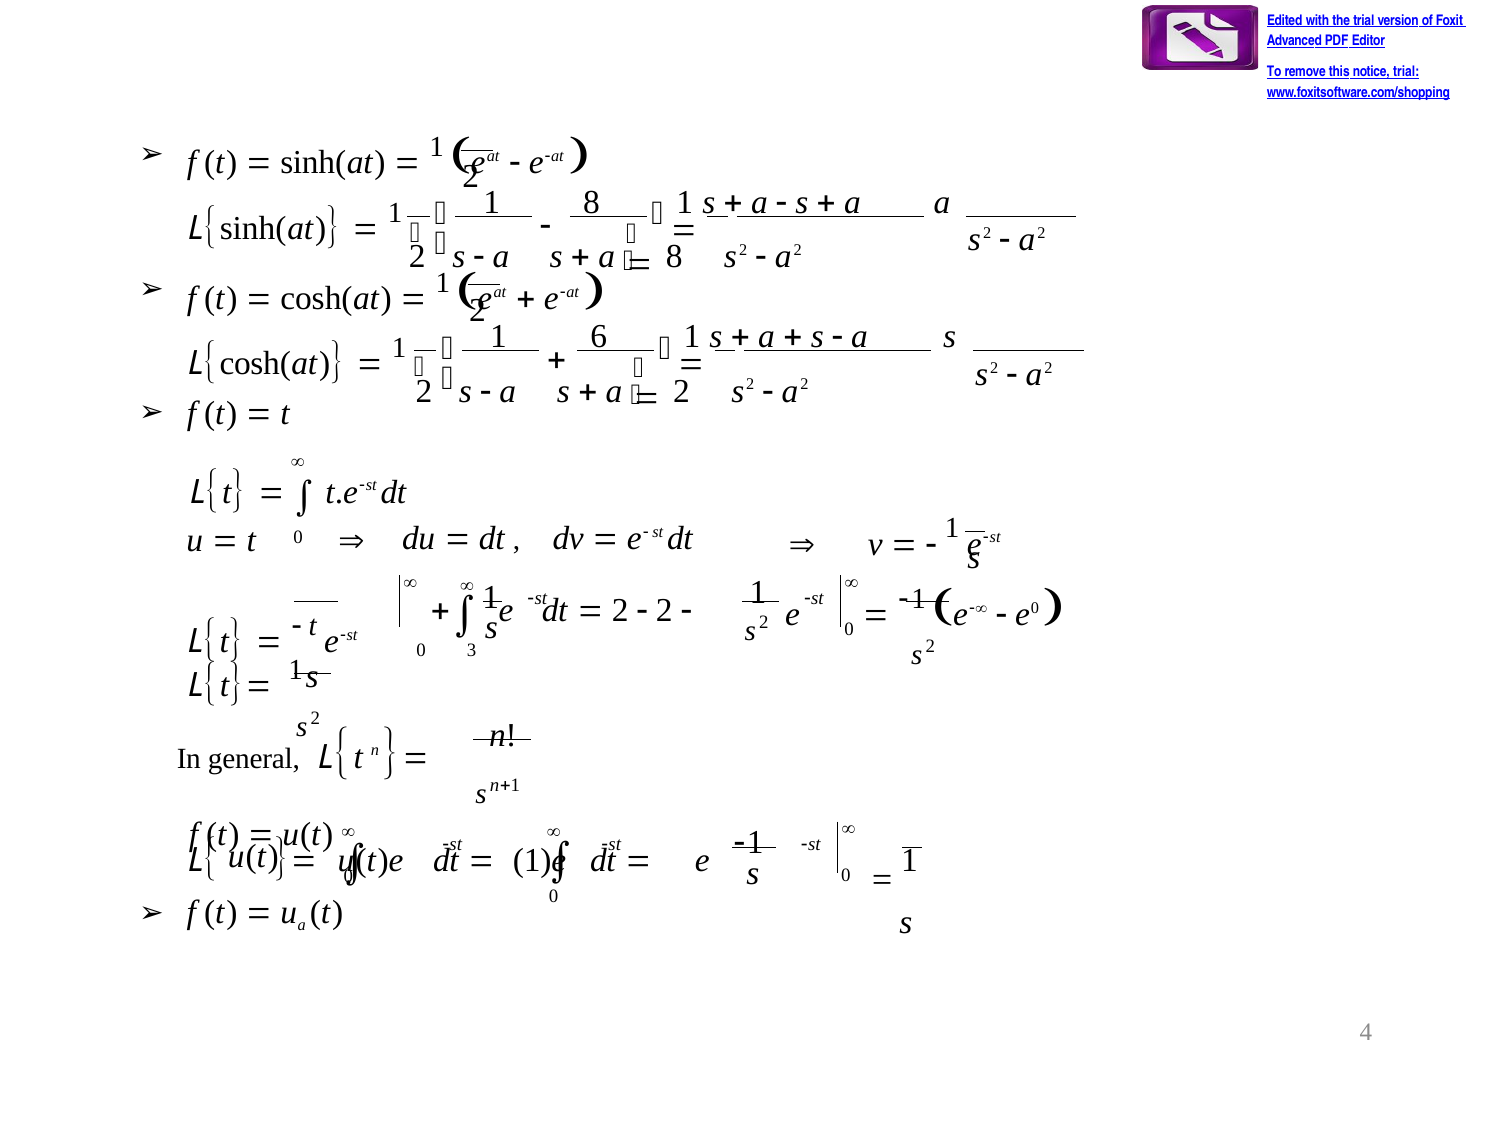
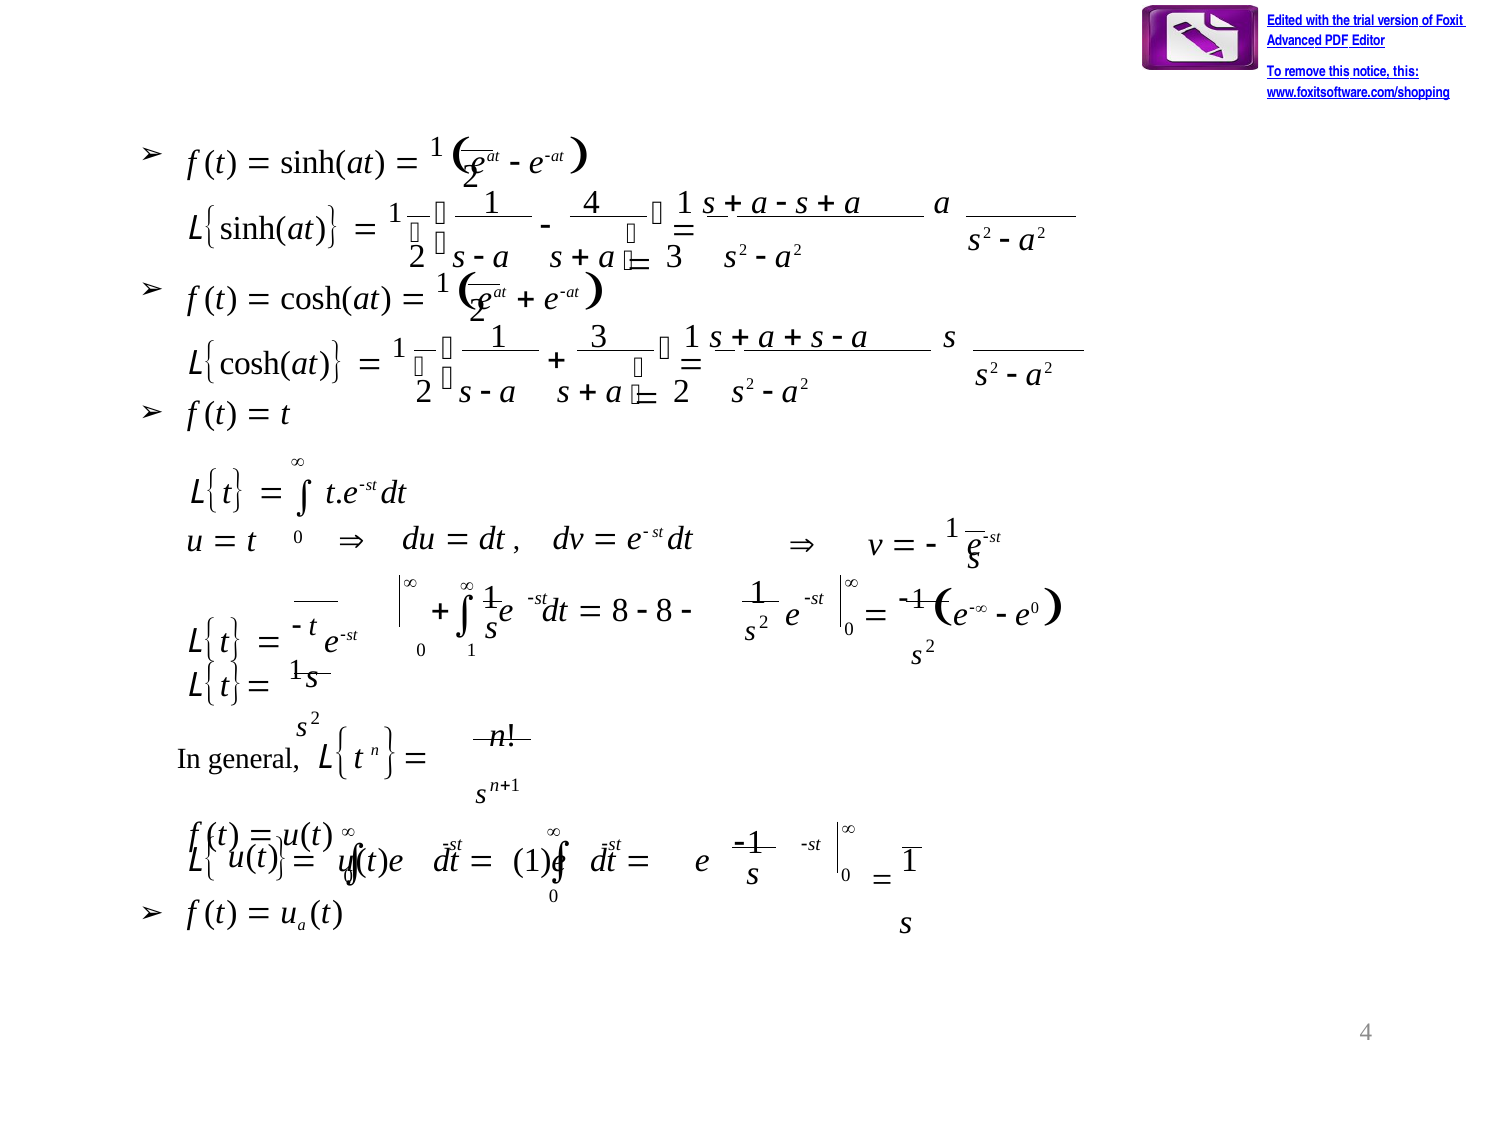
notice trial: trial -> this
1 8: 8 -> 4
8 at (674, 256): 8 -> 3
1 6: 6 -> 3
2 at (620, 610): 2 -> 8
2 at (664, 610): 2 -> 8
0 3: 3 -> 1
